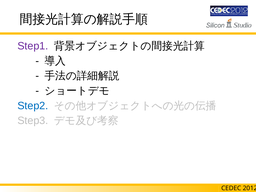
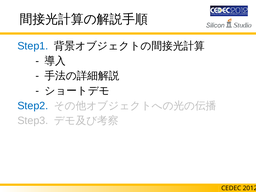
Step1 colour: purple -> blue
